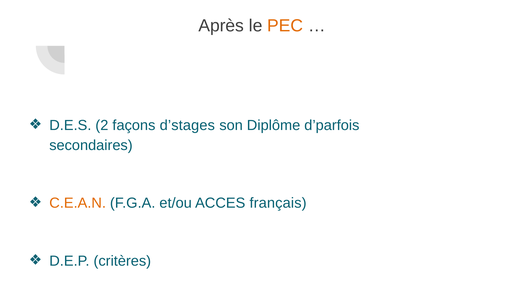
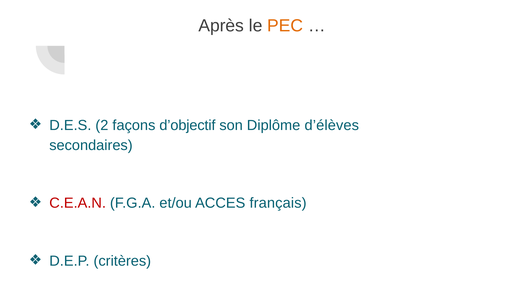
d’stages: d’stages -> d’objectif
d’parfois: d’parfois -> d’élèves
C.E.A.N colour: orange -> red
